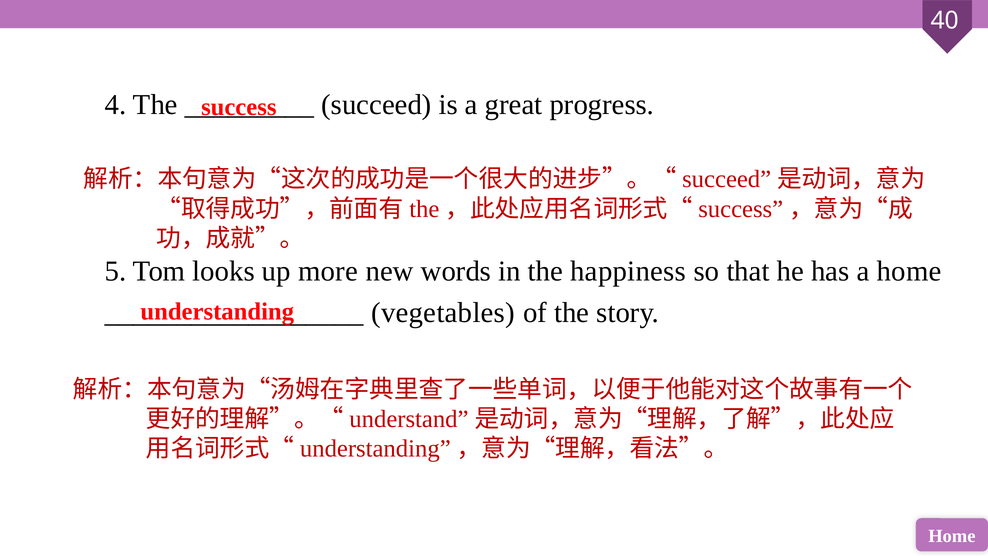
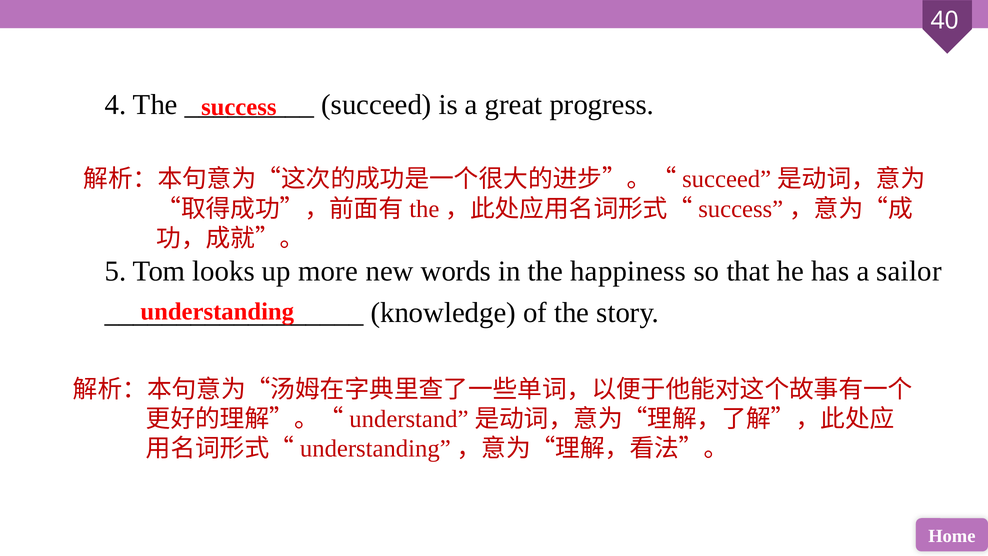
a home: home -> sailor
vegetables: vegetables -> knowledge
